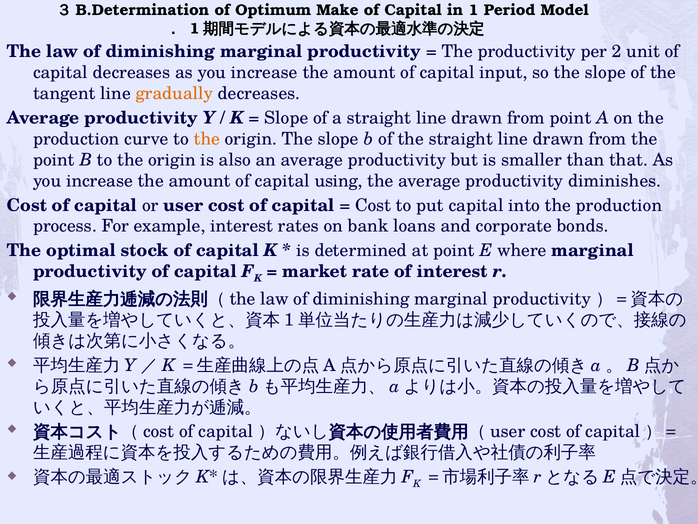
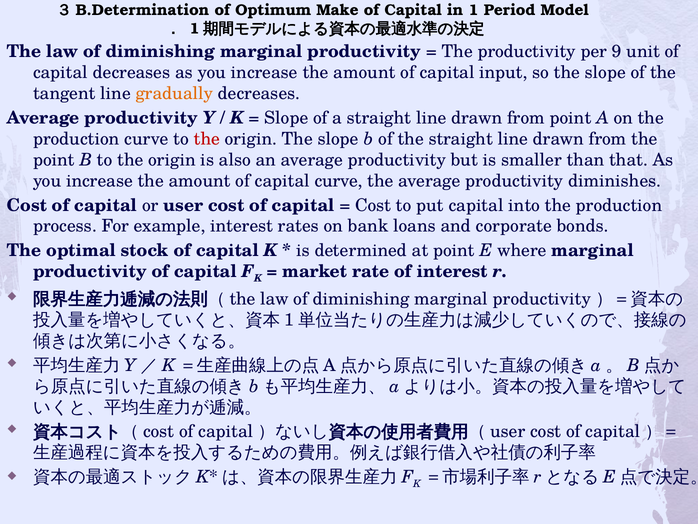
2: 2 -> 9
the at (207, 139) colour: orange -> red
capital using: using -> curve
